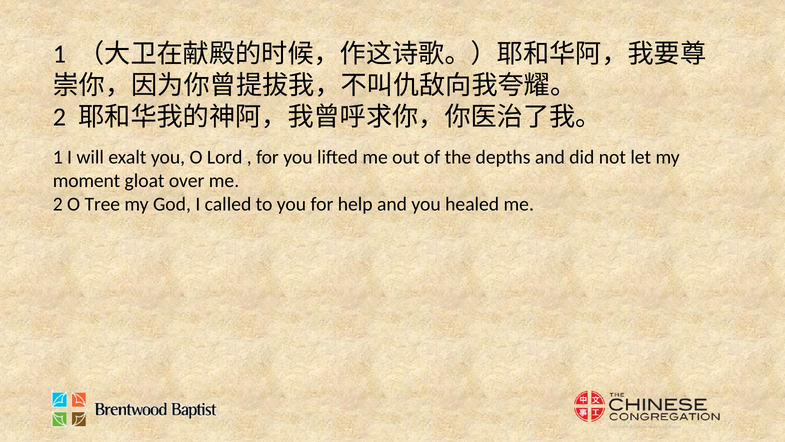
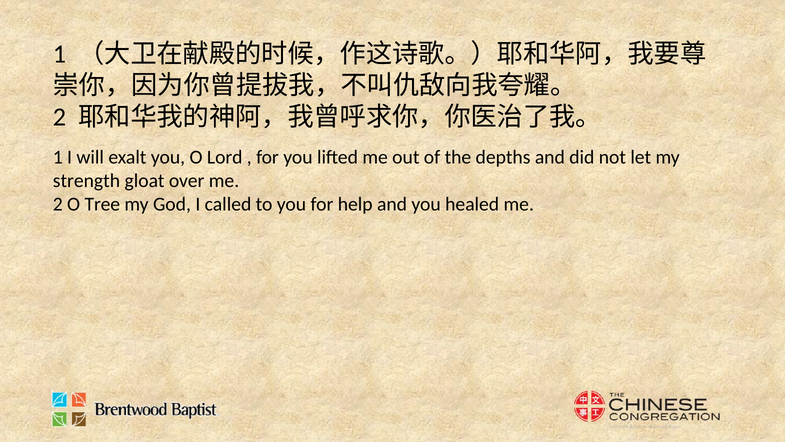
moment: moment -> strength
